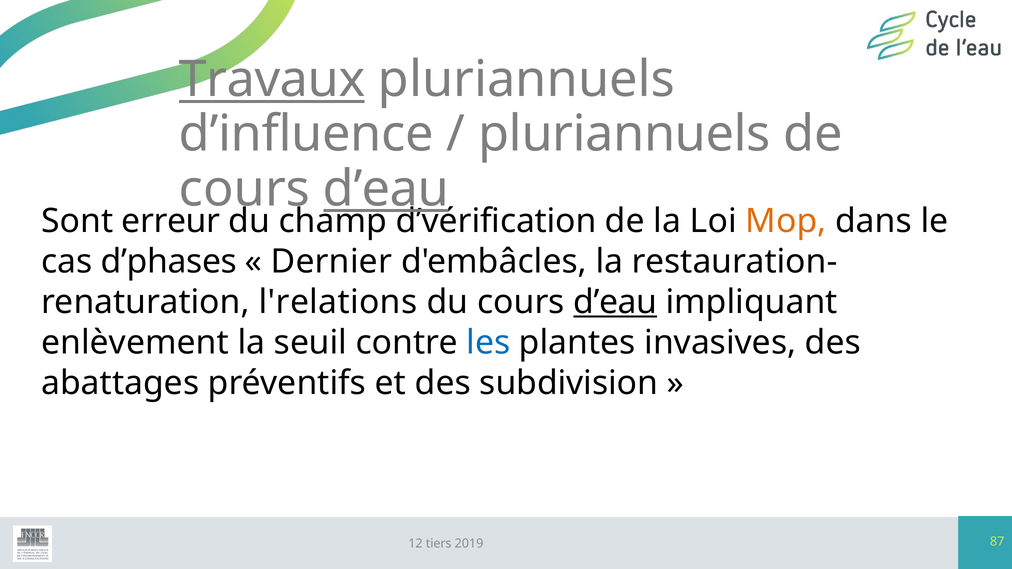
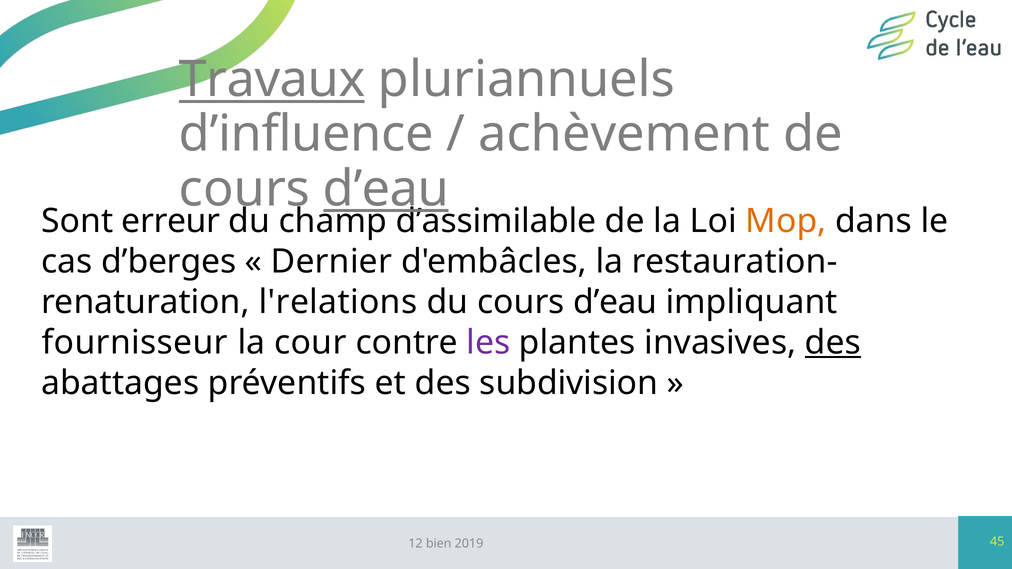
pluriannuels at (624, 134): pluriannuels -> achèvement
d’vérification: d’vérification -> d’assimilable
d’phases: d’phases -> d’berges
d’eau at (615, 302) underline: present -> none
enlèvement: enlèvement -> fournisseur
seuil: seuil -> cour
les colour: blue -> purple
des at (833, 343) underline: none -> present
tiers: tiers -> bien
87: 87 -> 45
